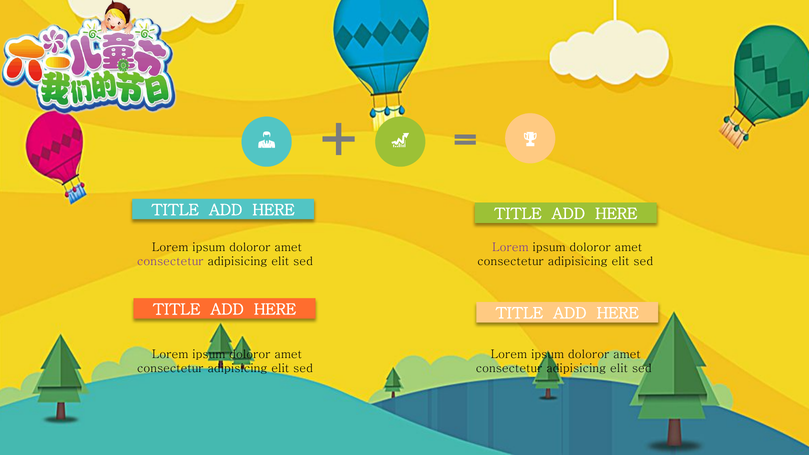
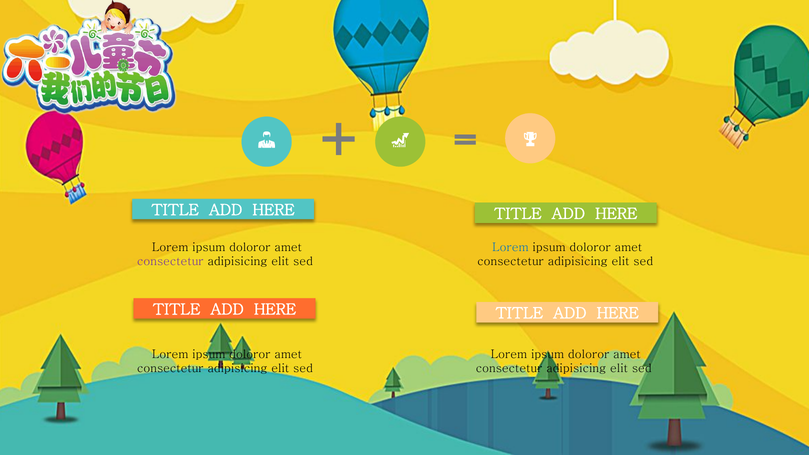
Lorem at (510, 247) colour: purple -> blue
